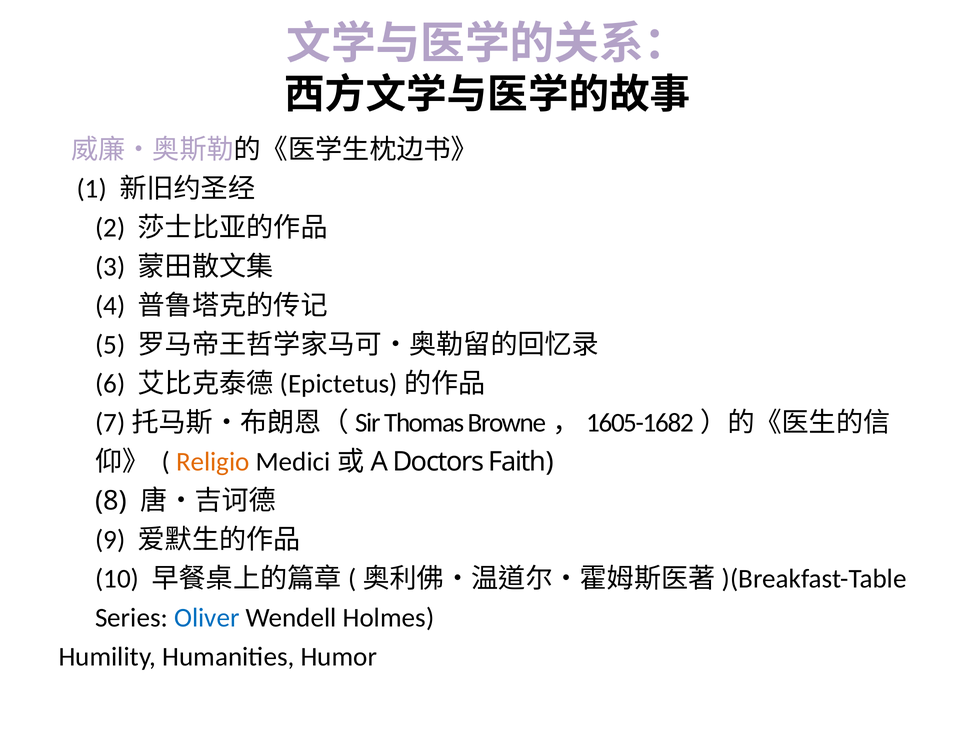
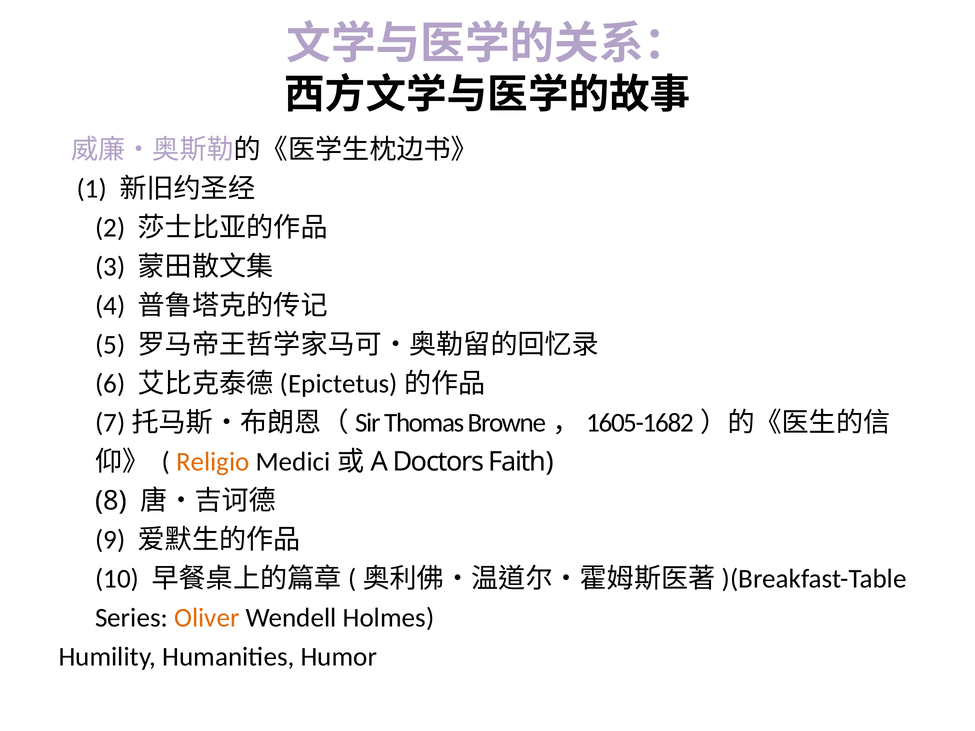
Oliver colour: blue -> orange
